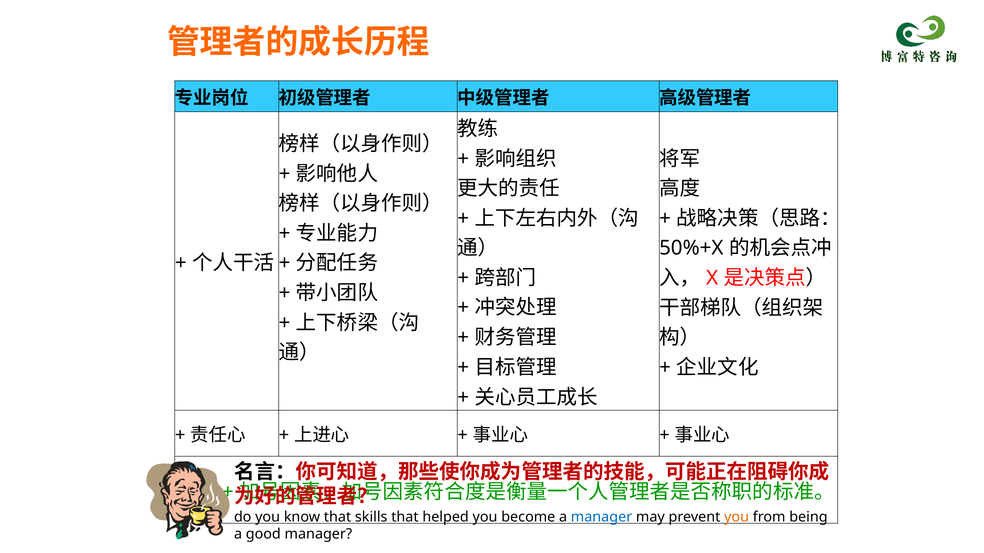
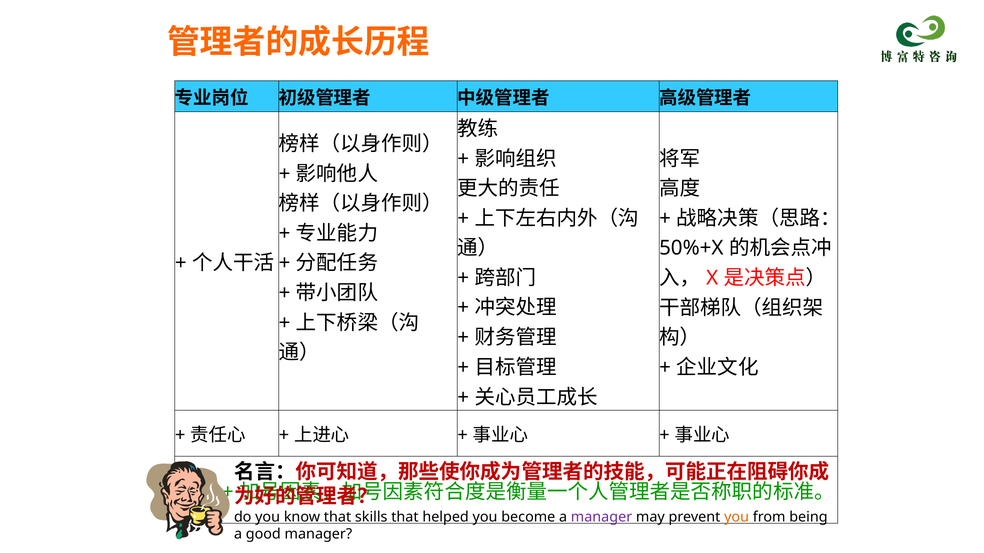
manager at (602, 517) colour: blue -> purple
